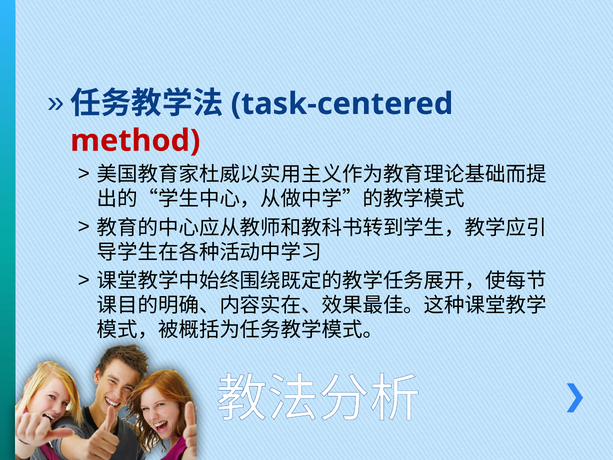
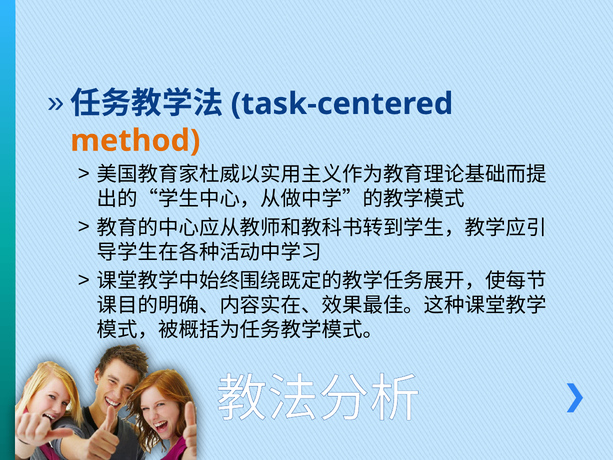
method colour: red -> orange
